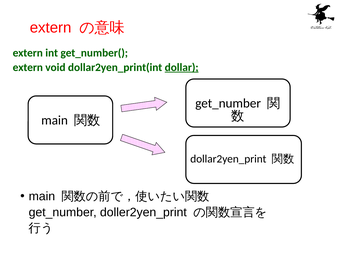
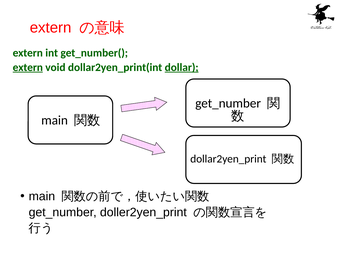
extern at (28, 67) underline: none -> present
